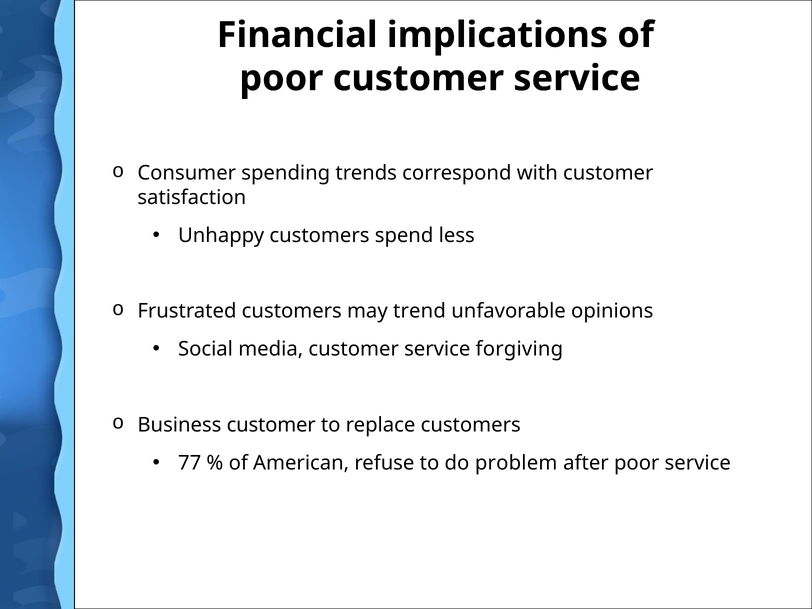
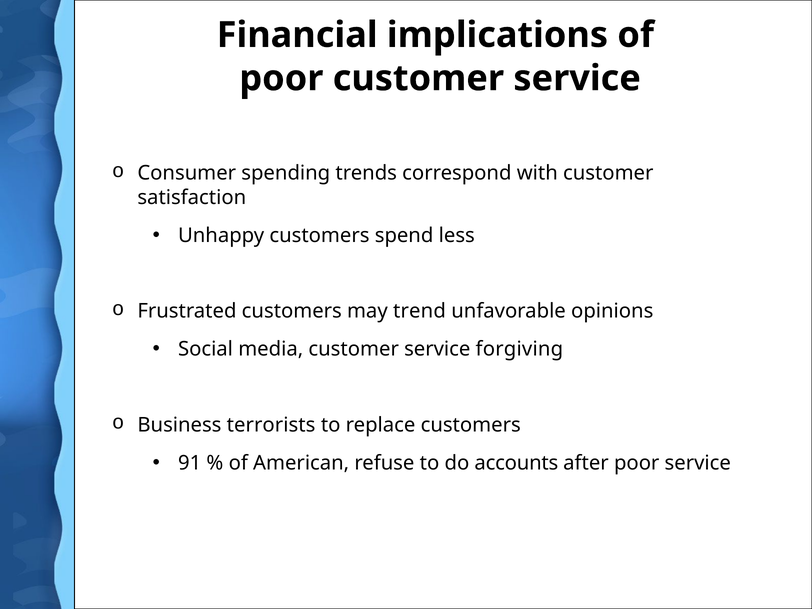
Business customer: customer -> terrorists
77: 77 -> 91
problem: problem -> accounts
